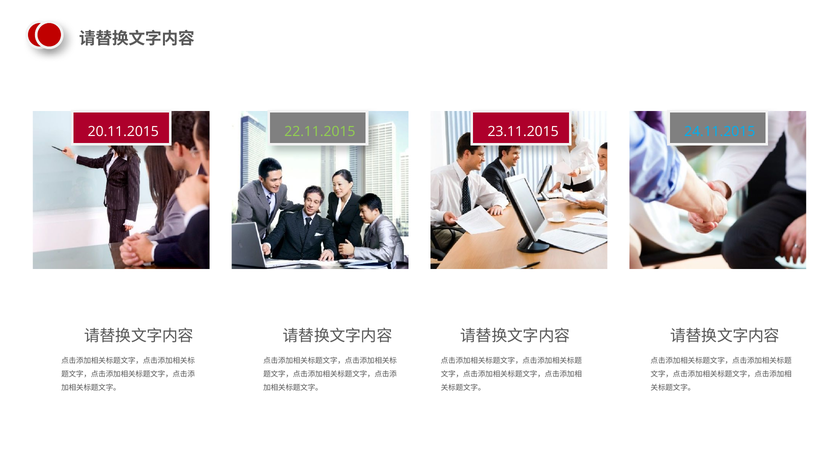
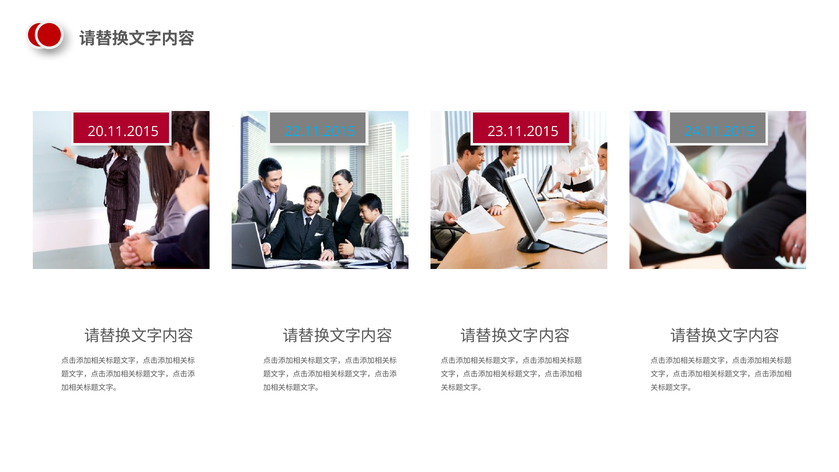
22.11.2015 colour: light green -> light blue
